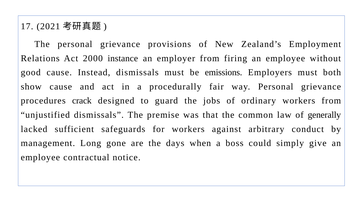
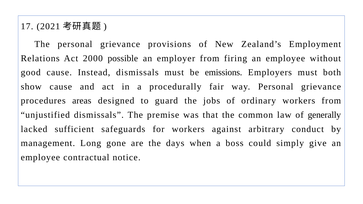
instance: instance -> possible
crack: crack -> areas
